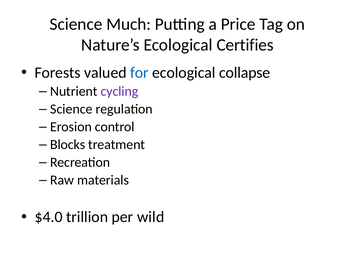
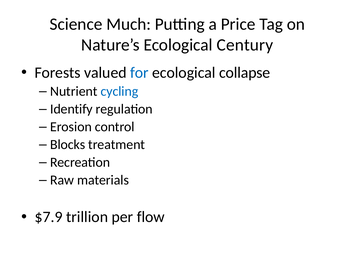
Certifies: Certifies -> Century
cycling colour: purple -> blue
Science at (71, 109): Science -> Identify
$4.0: $4.0 -> $7.9
wild: wild -> flow
